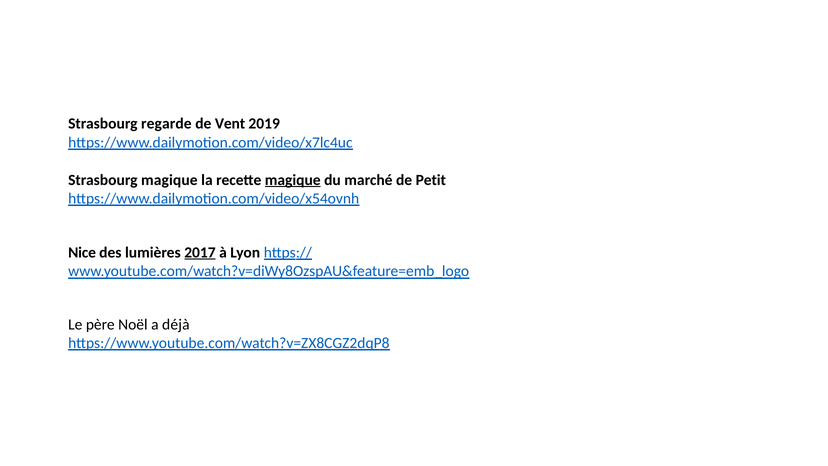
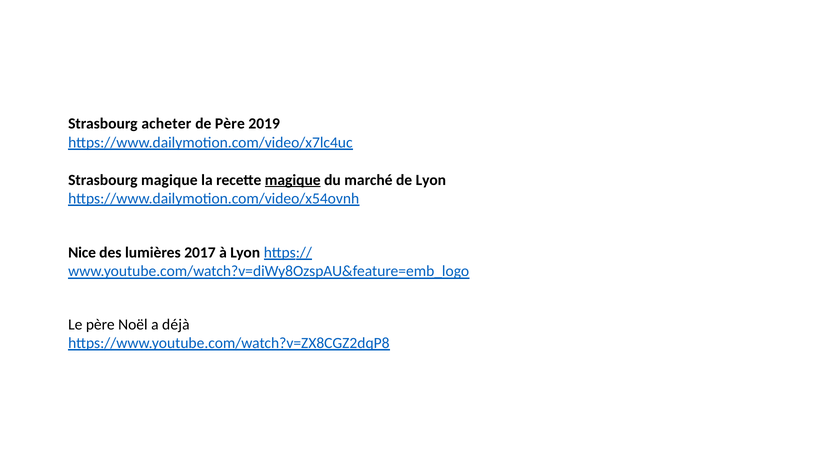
regarde: regarde -> acheter
de Vent: Vent -> Père
de Petit: Petit -> Lyon
2017 underline: present -> none
